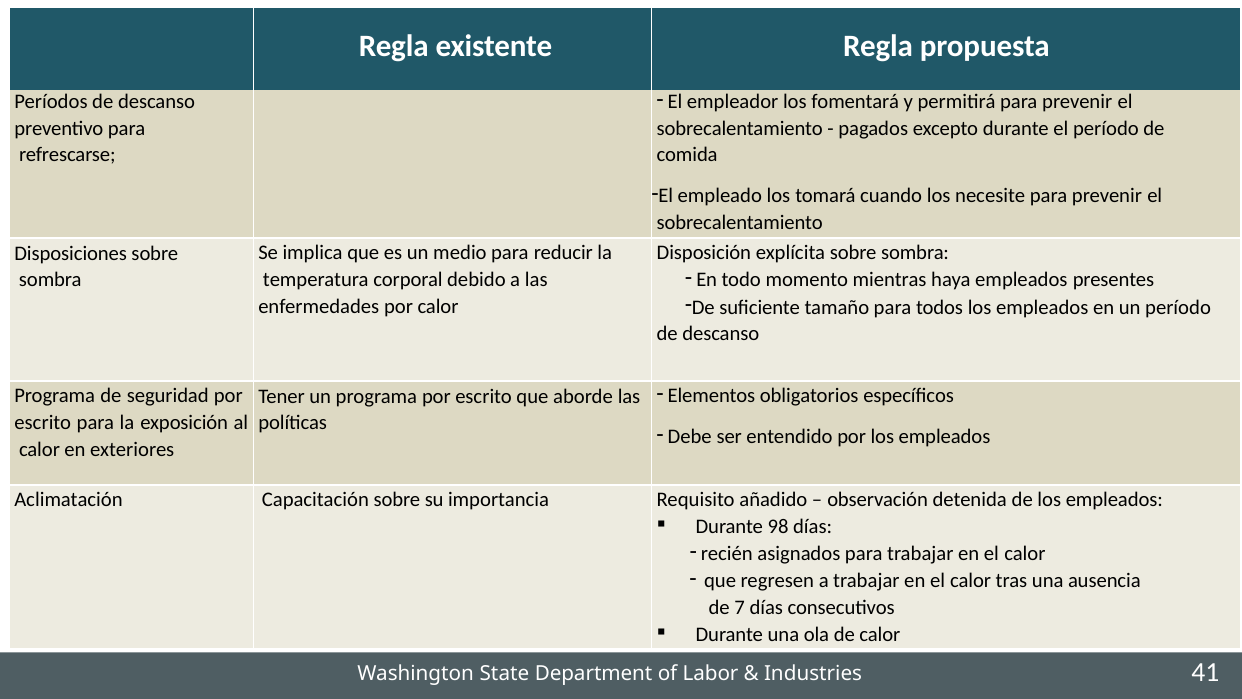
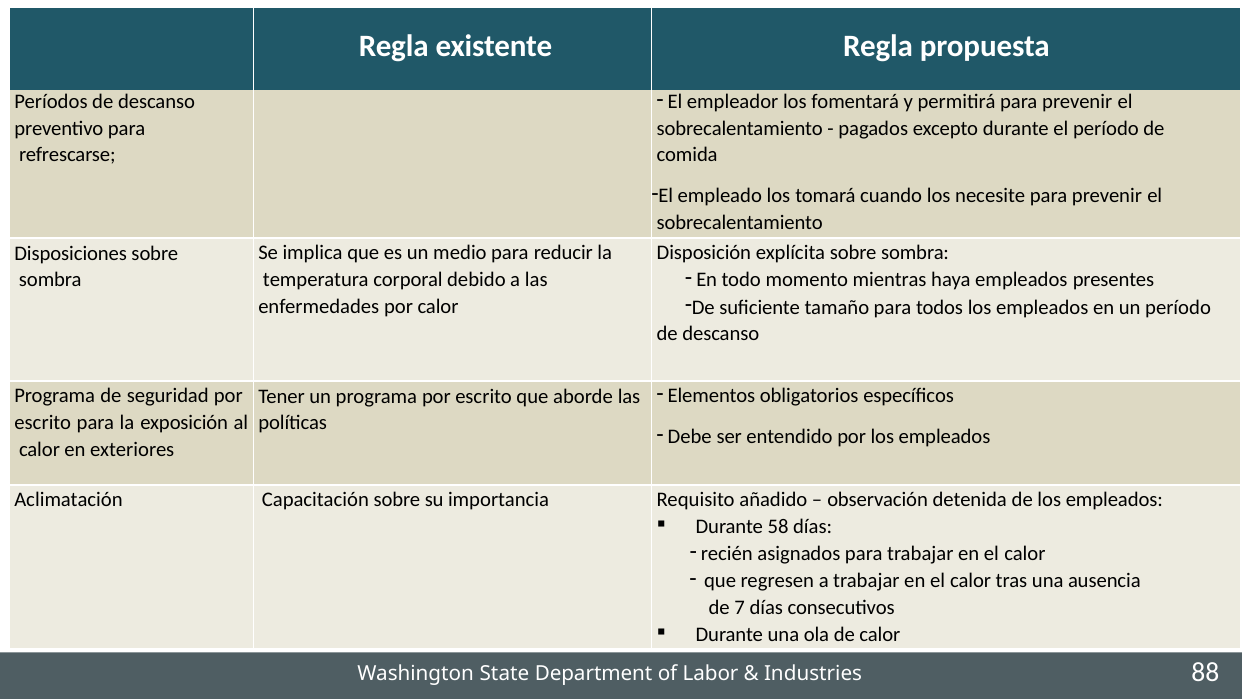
98: 98 -> 58
41: 41 -> 88
